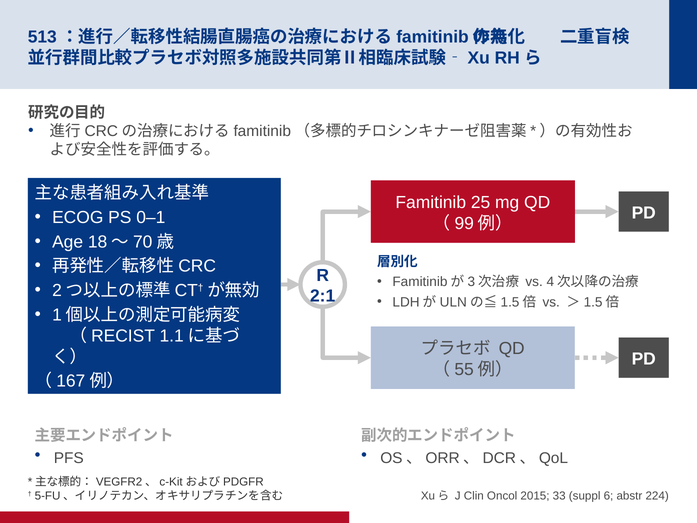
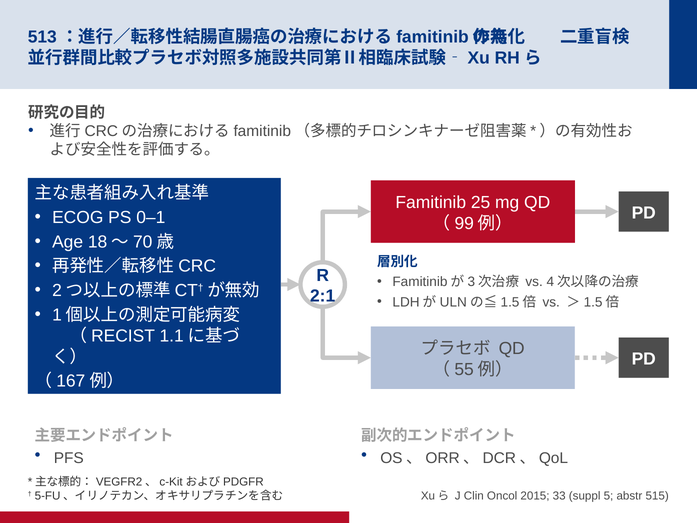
6: 6 -> 5
224: 224 -> 515
